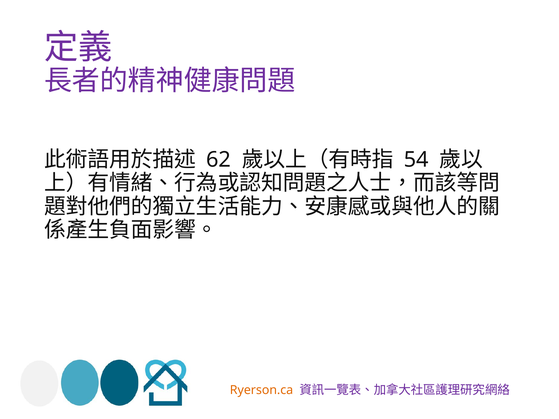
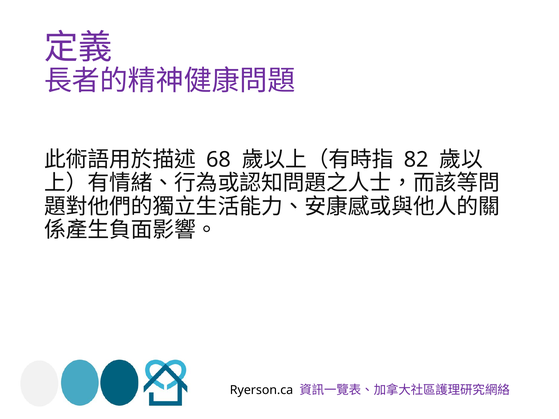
62: 62 -> 68
54: 54 -> 82
Ryerson.ca colour: orange -> black
